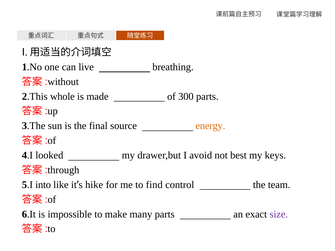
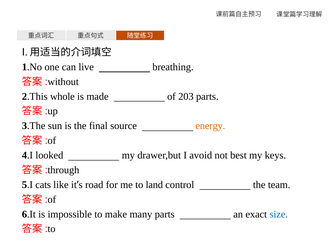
300: 300 -> 203
into: into -> cats
hike: hike -> road
find: find -> land
size colour: purple -> blue
